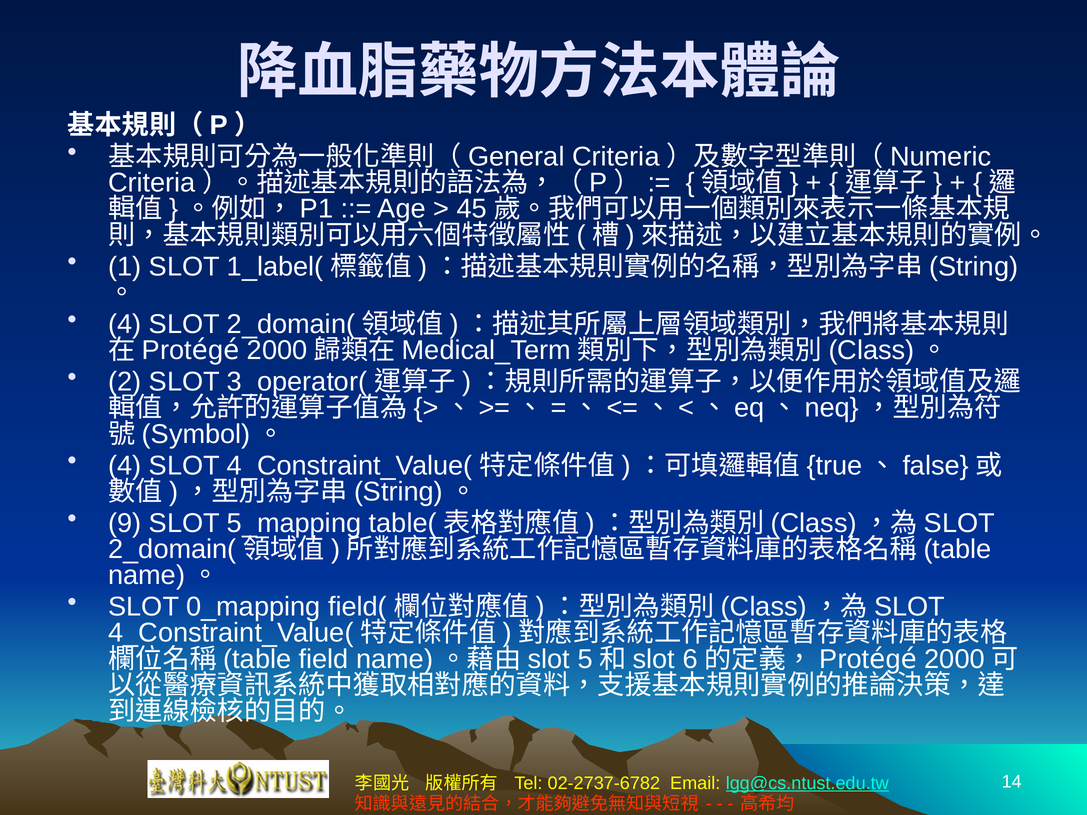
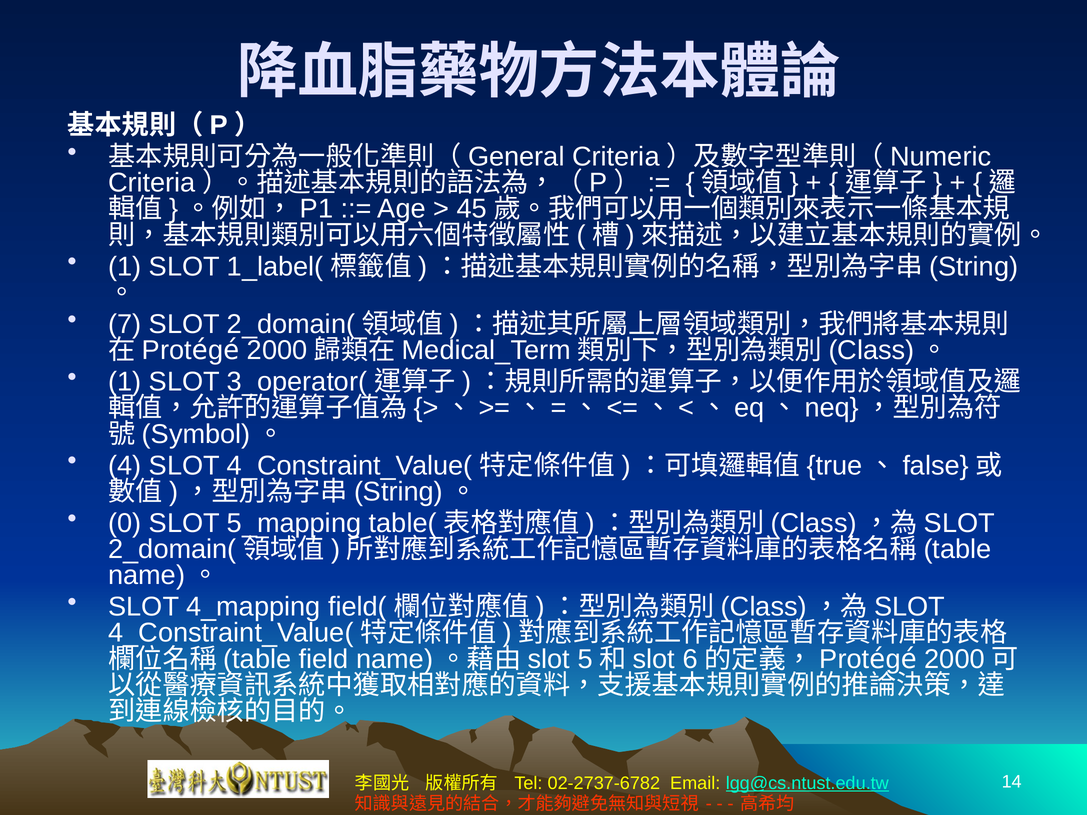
4 at (125, 324): 4 -> 7
2 at (125, 382): 2 -> 1
9: 9 -> 0
0_mapping: 0_mapping -> 4_mapping
